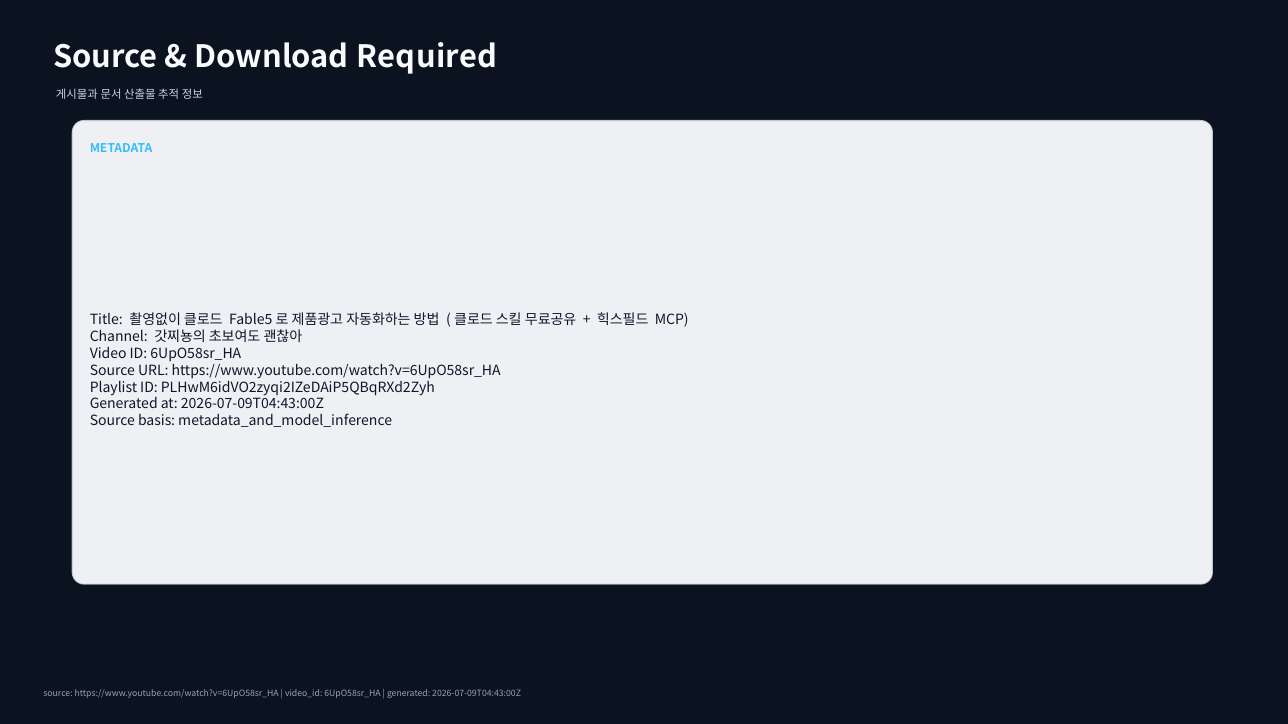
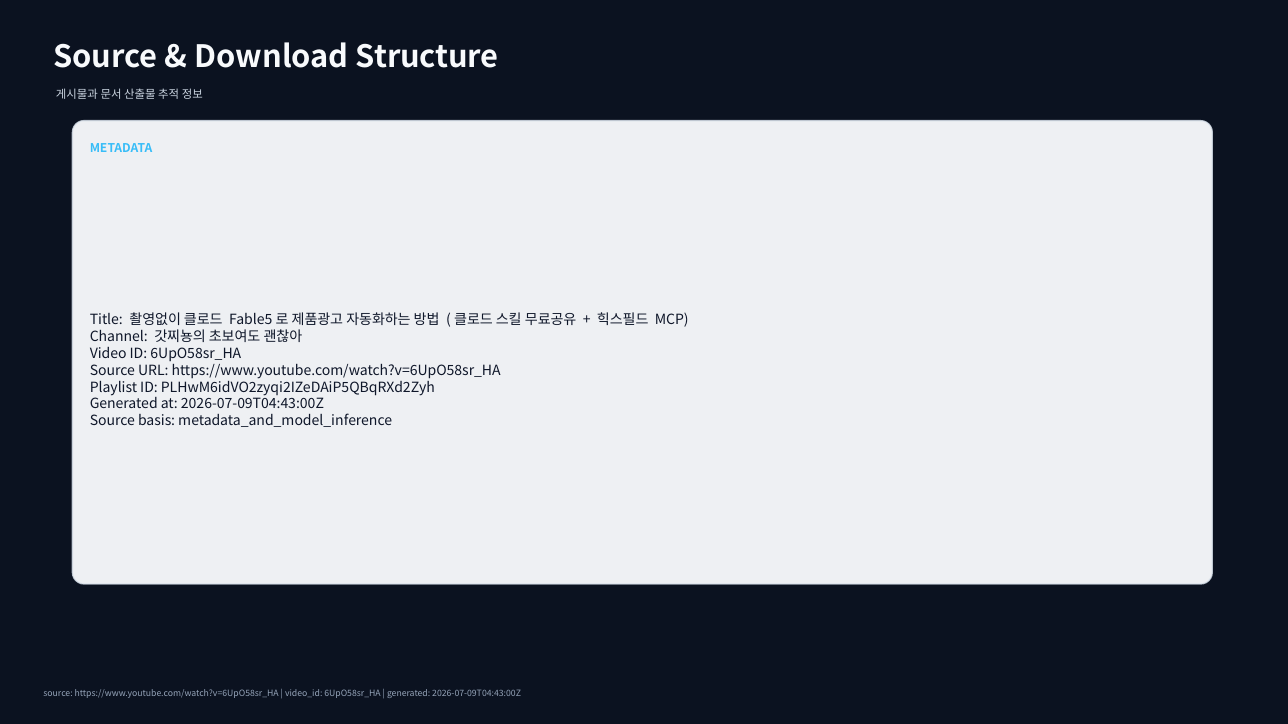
Required: Required -> Structure
